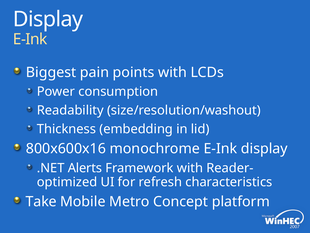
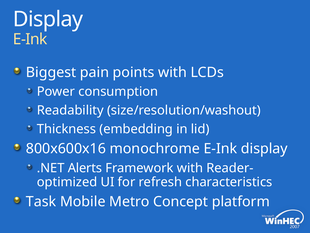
Take: Take -> Task
